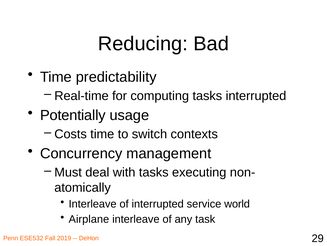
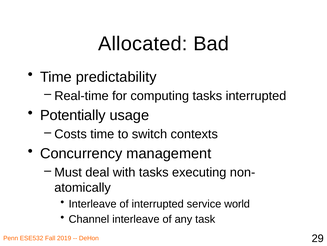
Reducing: Reducing -> Allocated
Airplane: Airplane -> Channel
